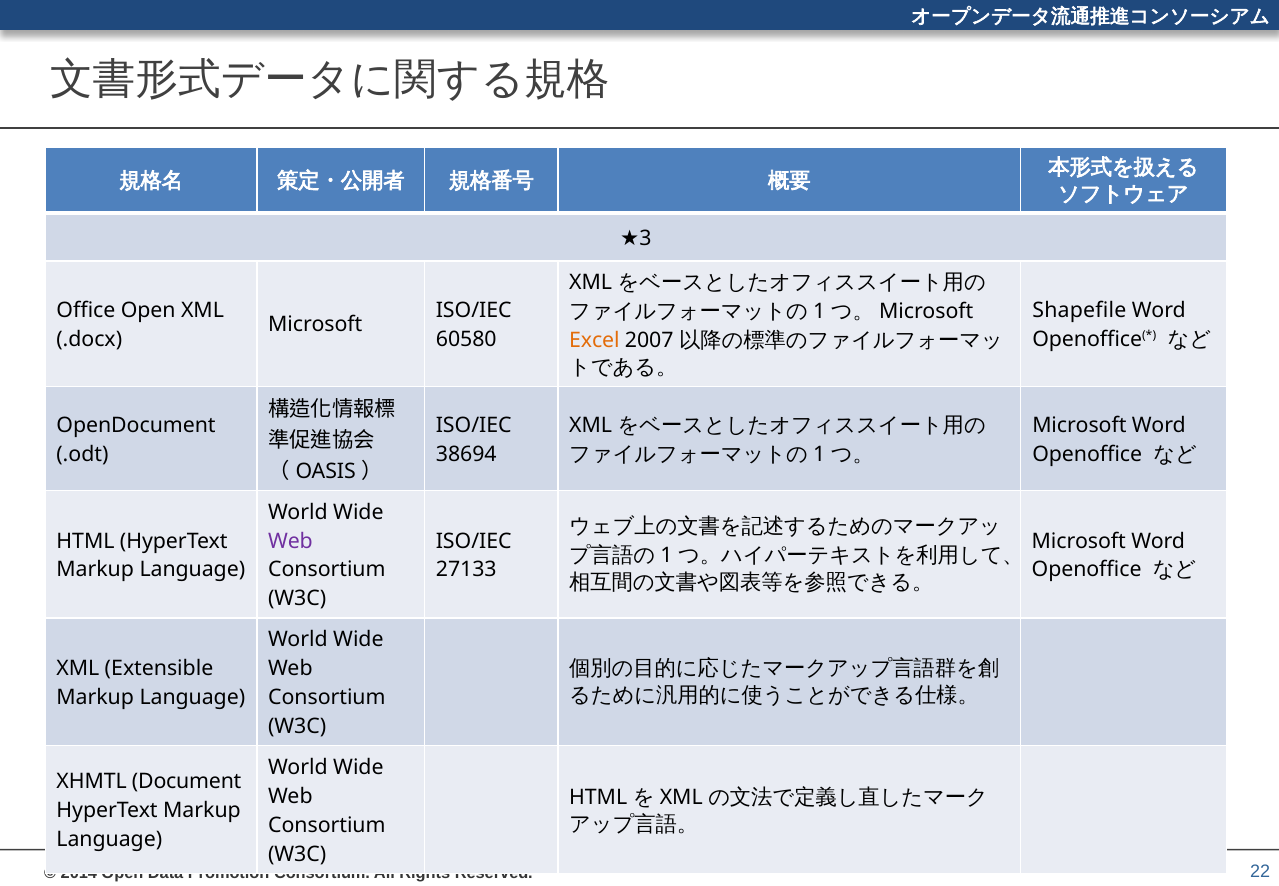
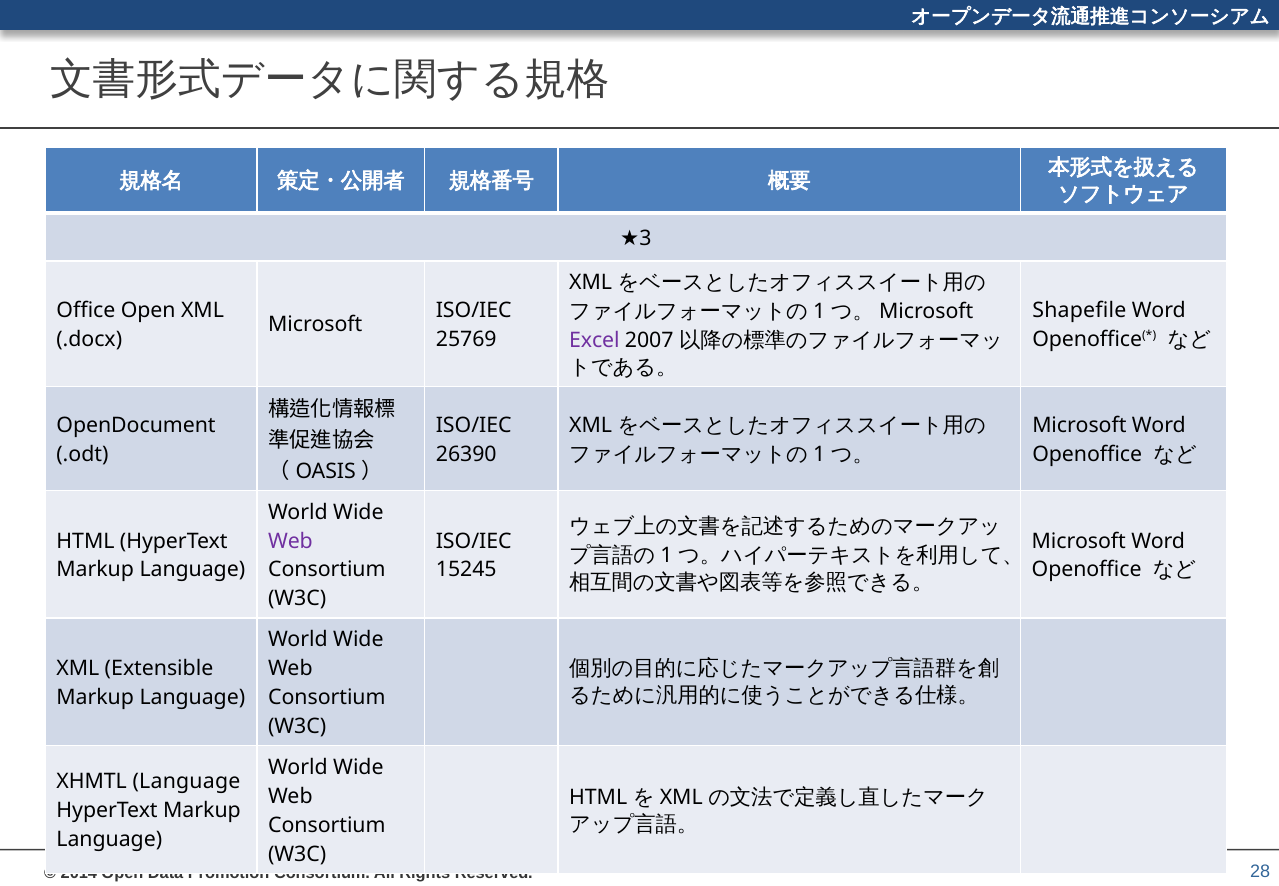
60580: 60580 -> 25769
Excel colour: orange -> purple
38694: 38694 -> 26390
27133: 27133 -> 15245
XHMTL Document: Document -> Language
22: 22 -> 28
